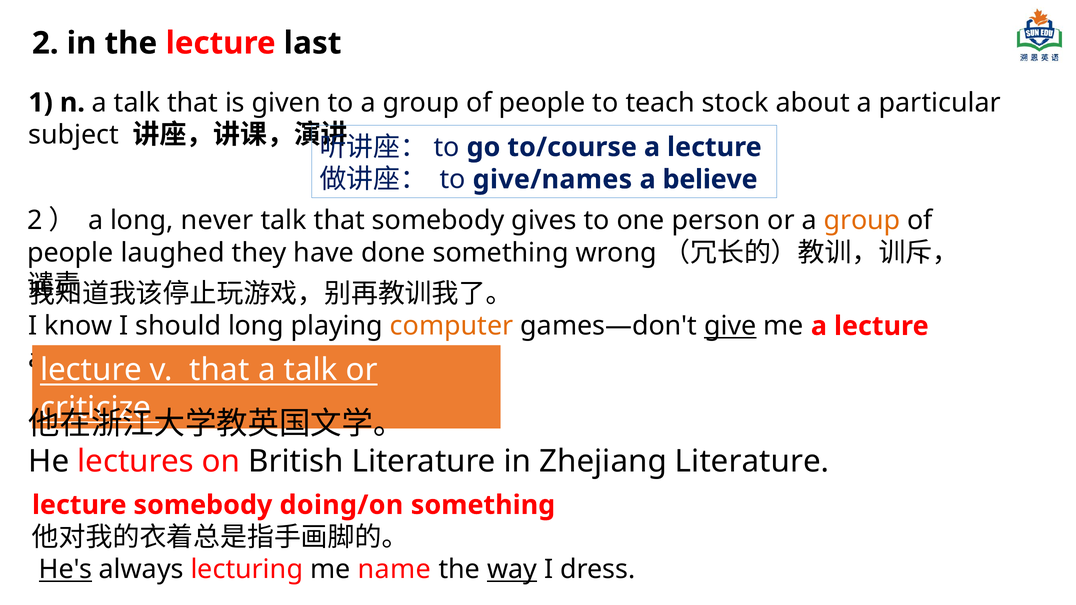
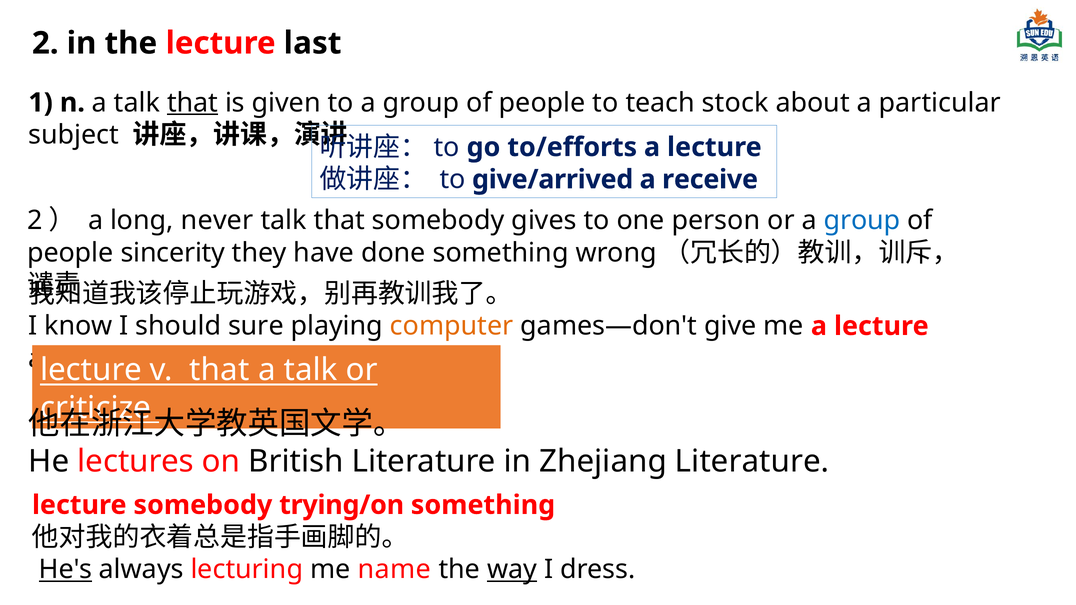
that at (193, 103) underline: none -> present
to/course: to/course -> to/efforts
give/names: give/names -> give/arrived
believe: believe -> receive
group at (862, 221) colour: orange -> blue
laughed: laughed -> sincerity
should long: long -> sure
give underline: present -> none
doing/on: doing/on -> trying/on
